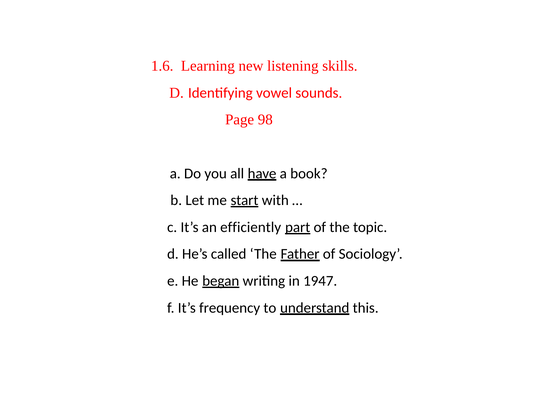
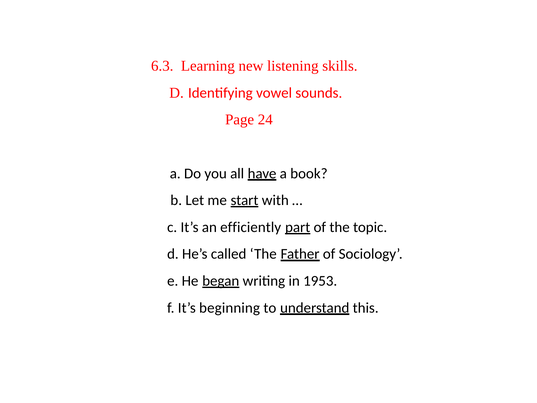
1.6: 1.6 -> 6.3
98: 98 -> 24
1947: 1947 -> 1953
frequency: frequency -> beginning
